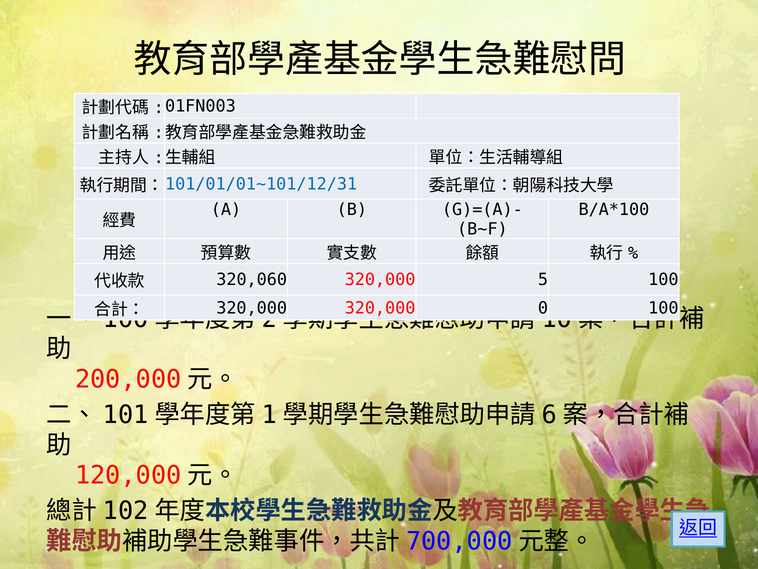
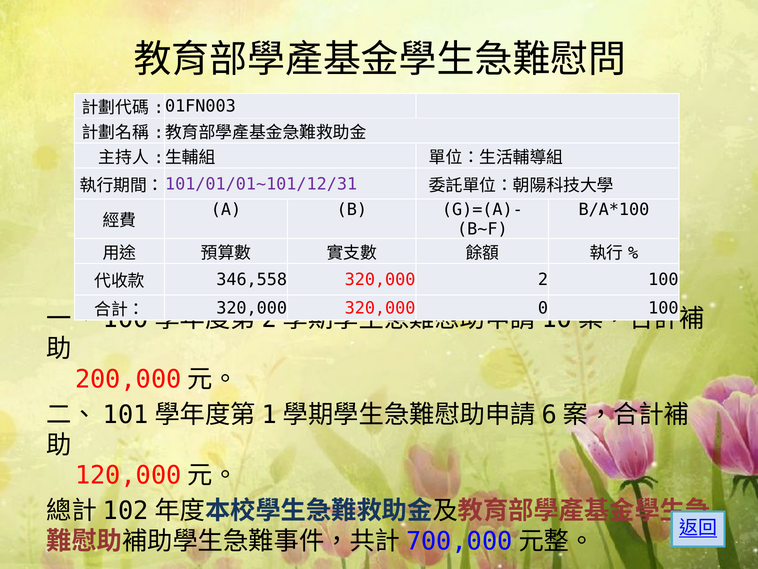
101/01/01~101/12/31 colour: blue -> purple
320,060: 320,060 -> 346,558
5: 5 -> 2
